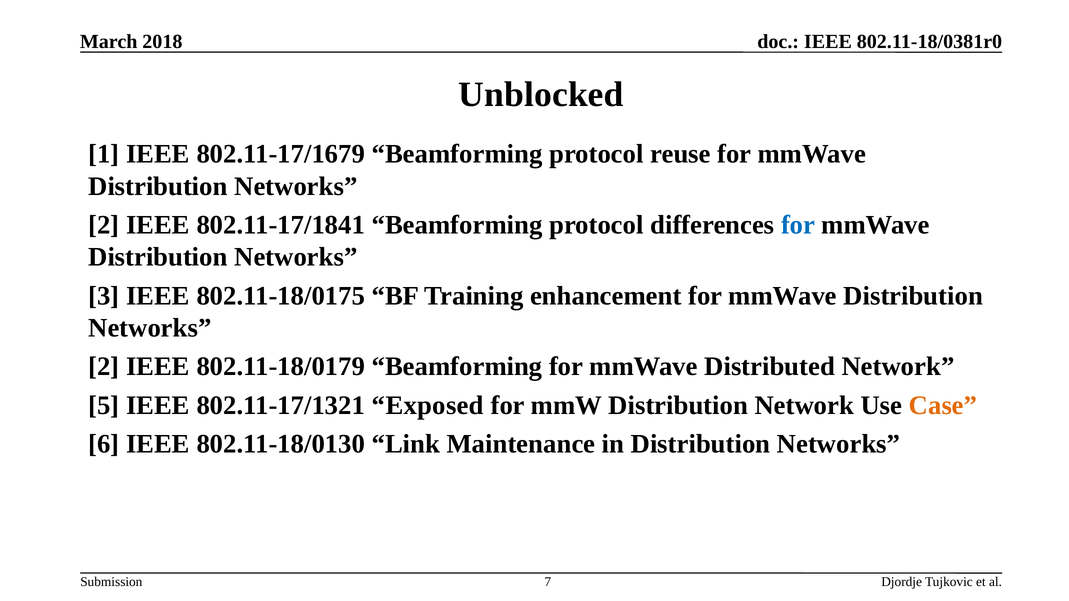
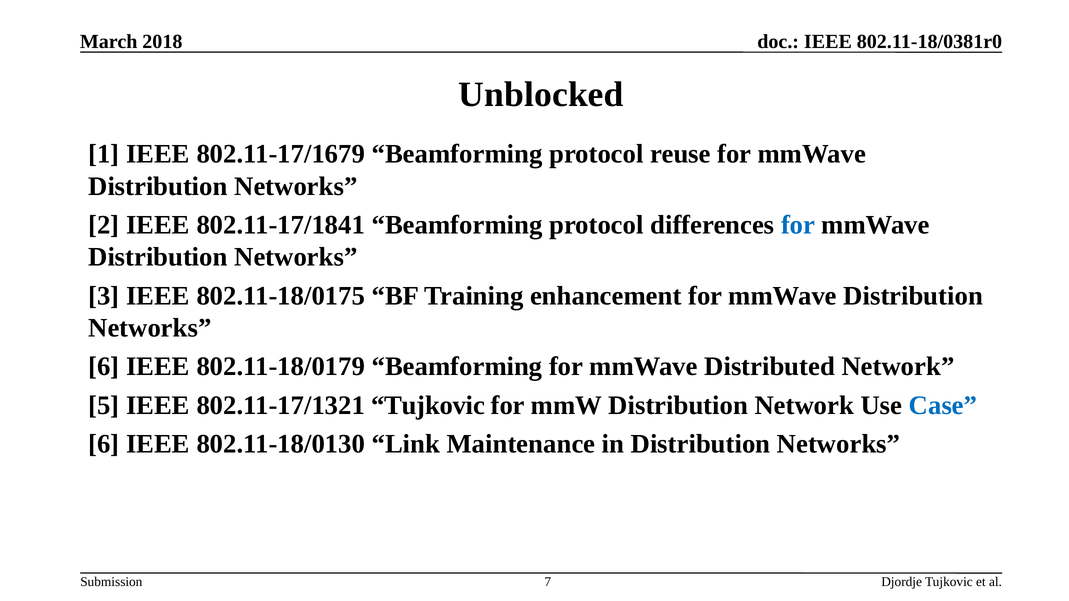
2 at (104, 367): 2 -> 6
802.11-17/1321 Exposed: Exposed -> Tujkovic
Case colour: orange -> blue
